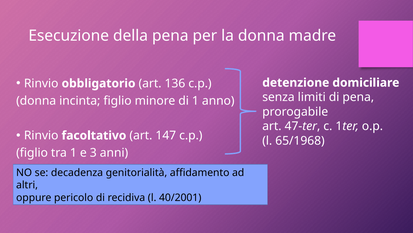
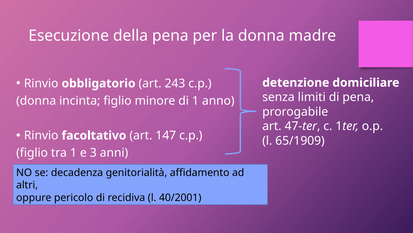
136: 136 -> 243
65/1968: 65/1968 -> 65/1909
